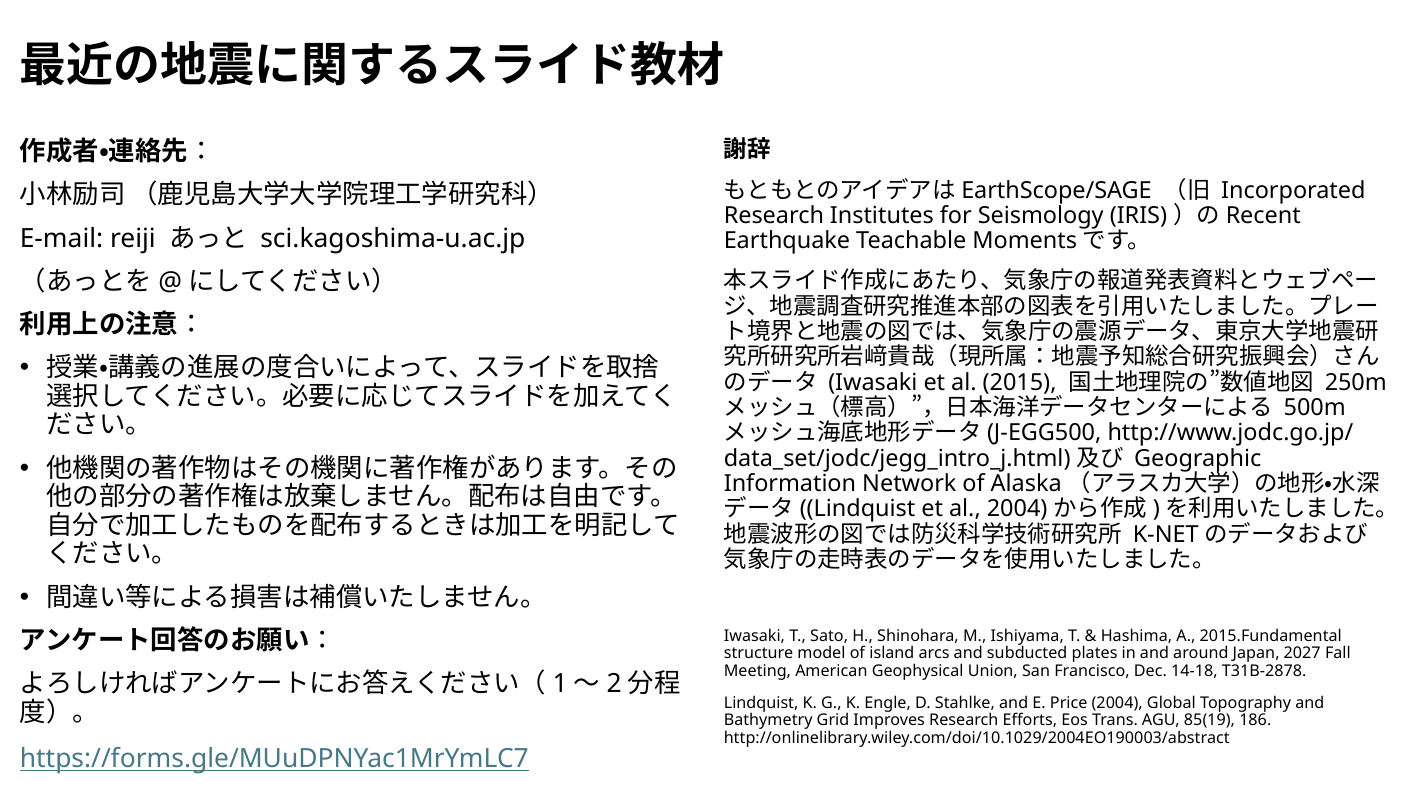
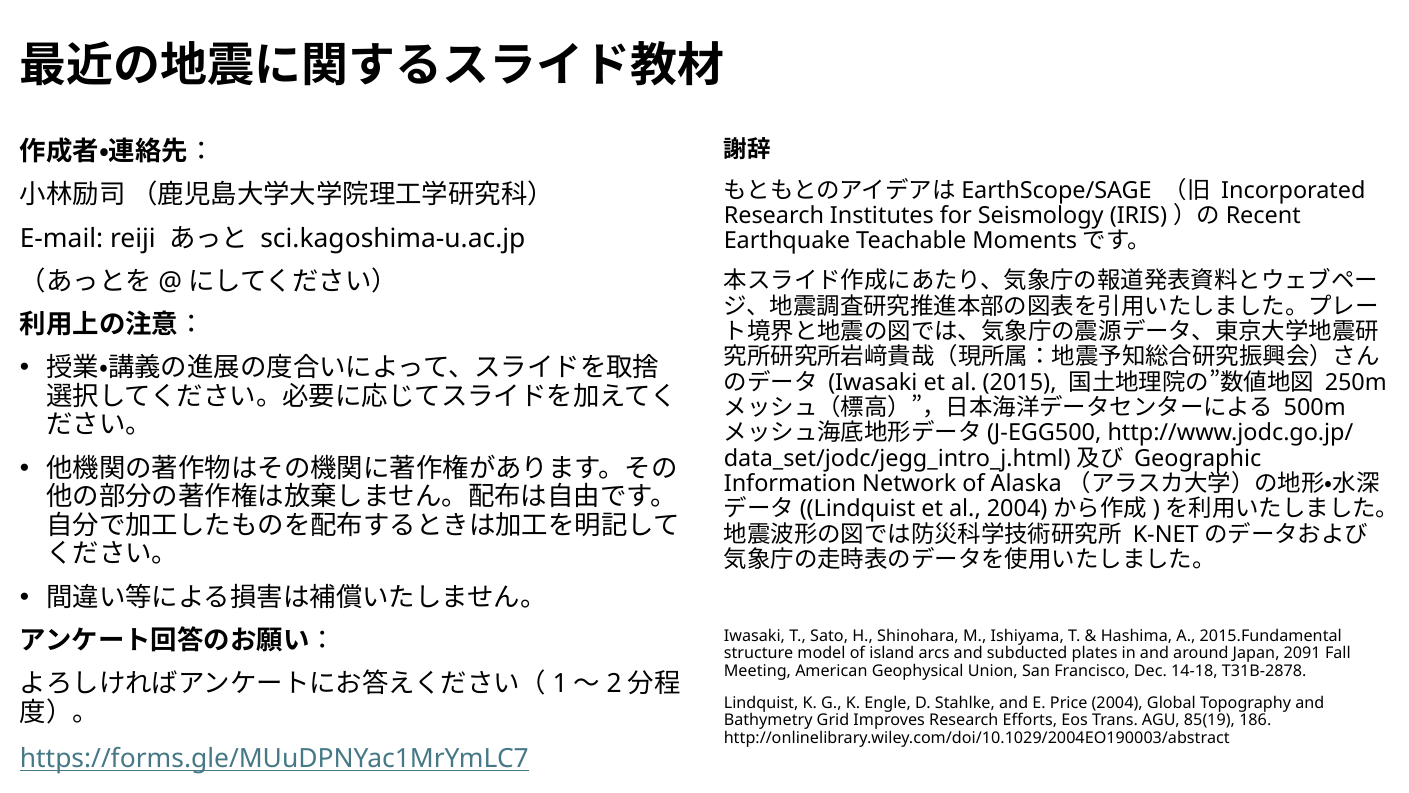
2027: 2027 -> 2091
